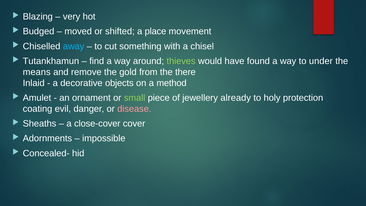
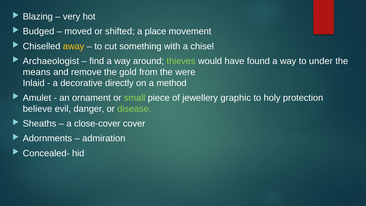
away colour: light blue -> yellow
Tutankhamun: Tutankhamun -> Archaeologist
there: there -> were
objects: objects -> directly
already: already -> graphic
coating: coating -> believe
disease colour: pink -> light green
impossible: impossible -> admiration
